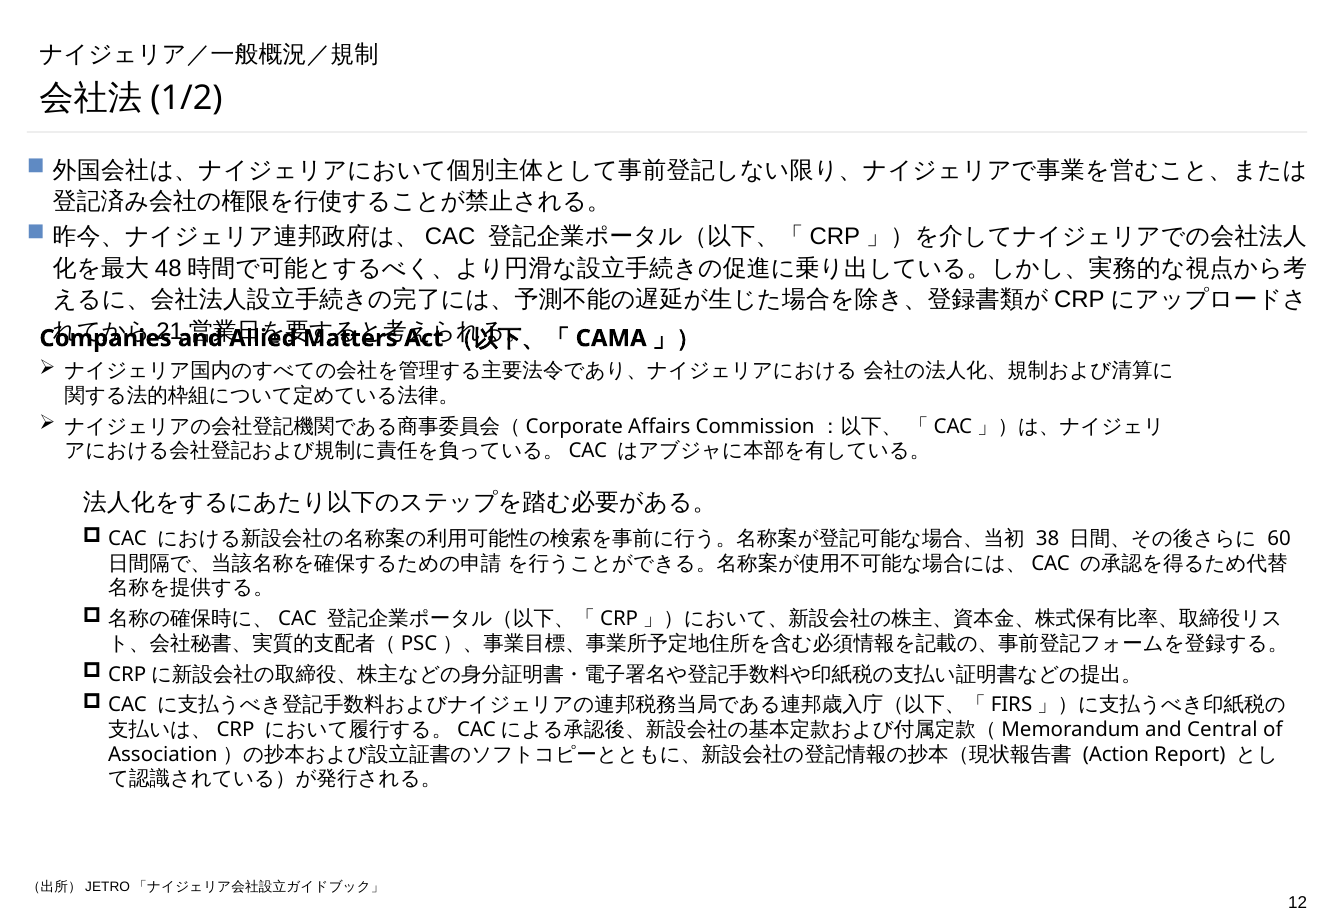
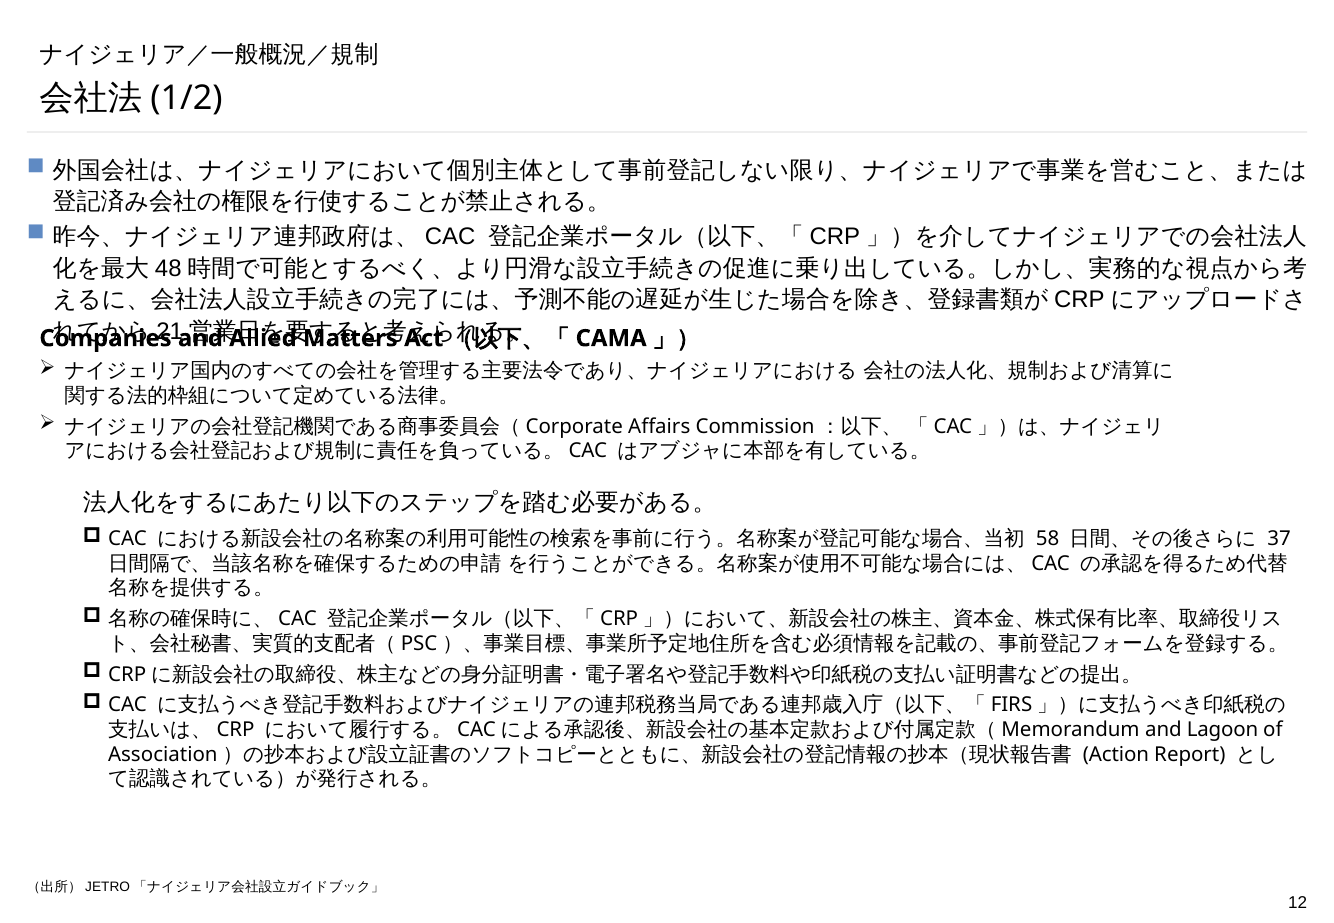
38: 38 -> 58
60: 60 -> 37
Central: Central -> Lagoon
